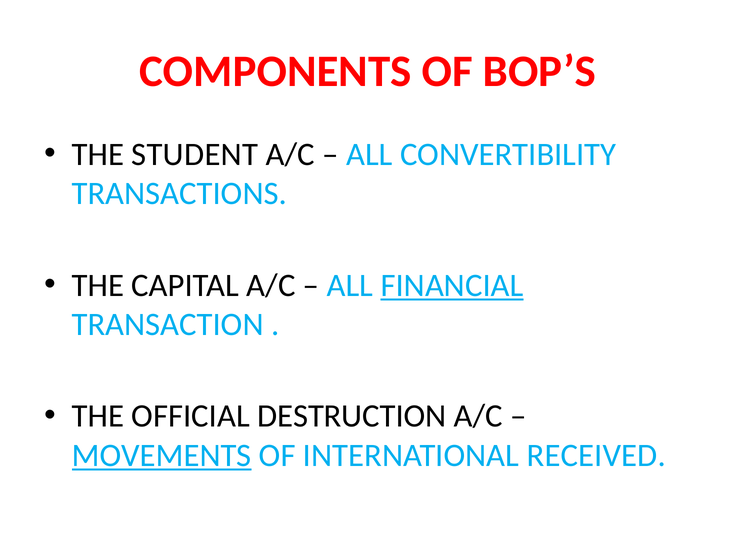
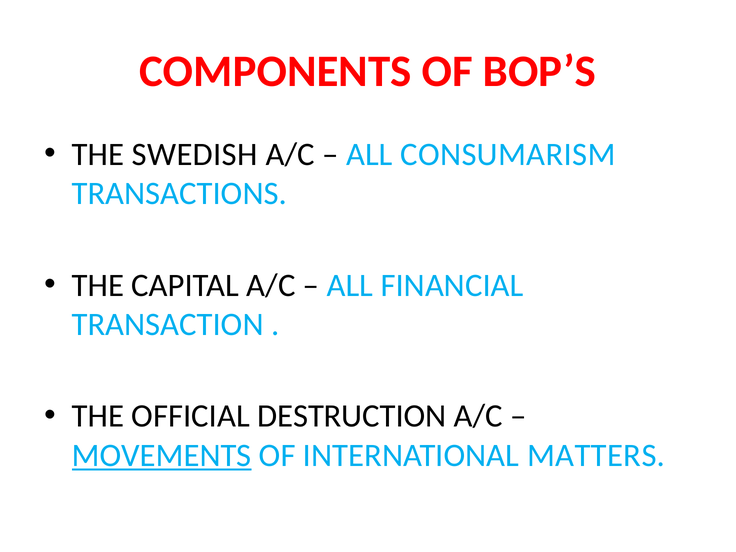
STUDENT: STUDENT -> SWEDISH
CONVERTIBILITY: CONVERTIBILITY -> CONSUMARISM
FINANCIAL underline: present -> none
RECEIVED: RECEIVED -> MATTERS
